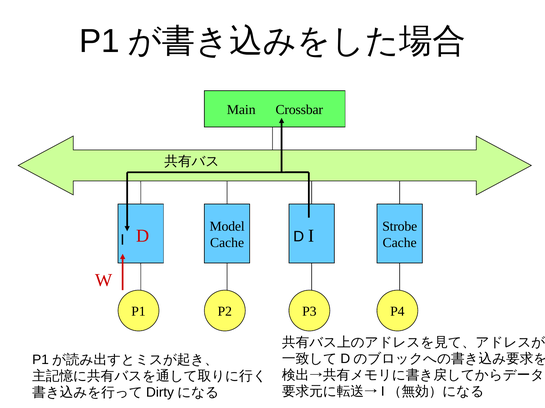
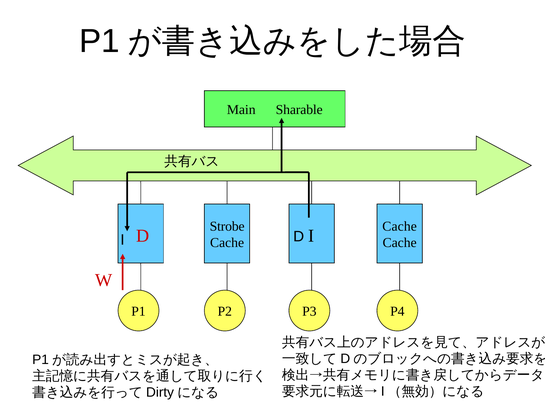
Crossbar: Crossbar -> Sharable
Model: Model -> Strobe
Strobe at (400, 227): Strobe -> Cache
